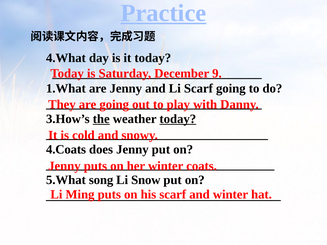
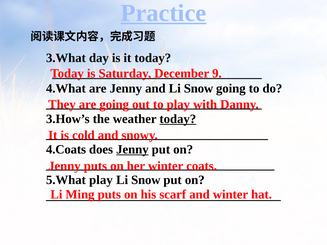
4.What: 4.What -> 3.What
1.What: 1.What -> 4.What
and Li Scarf: Scarf -> Snow
the underline: present -> none
Jenny at (132, 150) underline: none -> present
5.What song: song -> play
